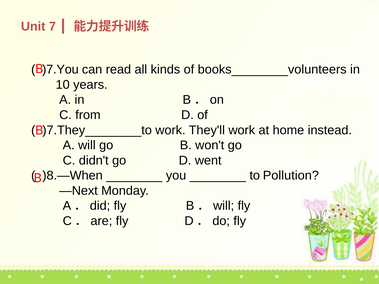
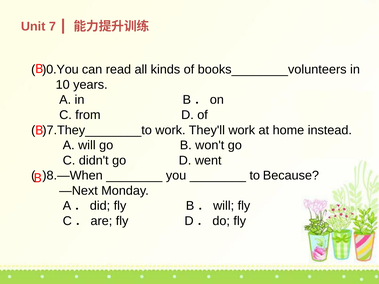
)7.You: )7.You -> )0.You
Pollution: Pollution -> Because
